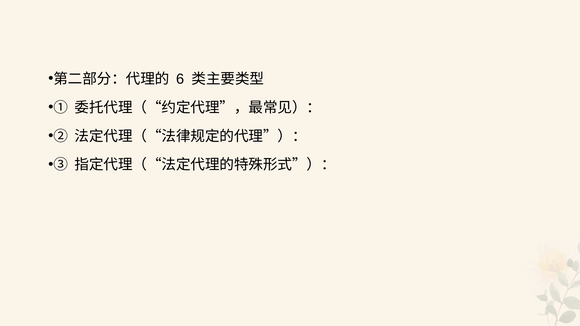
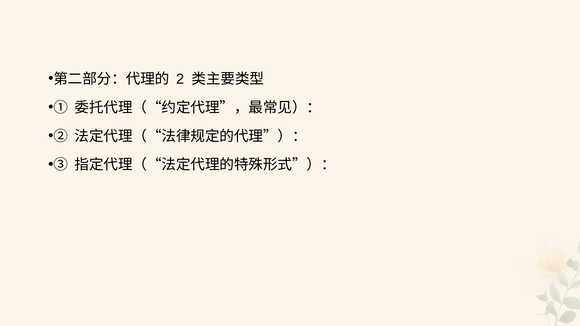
6: 6 -> 2
